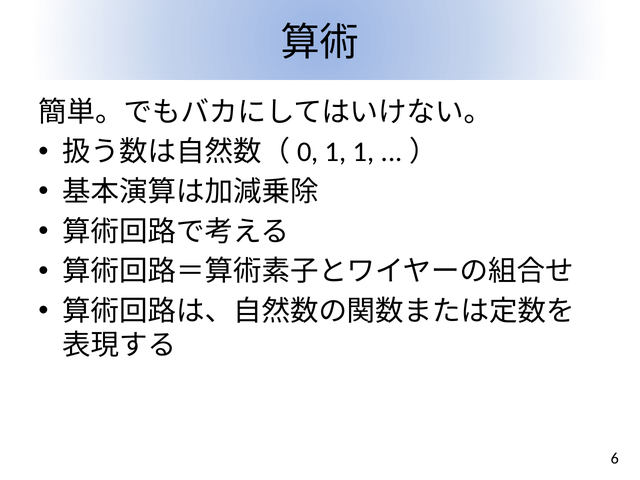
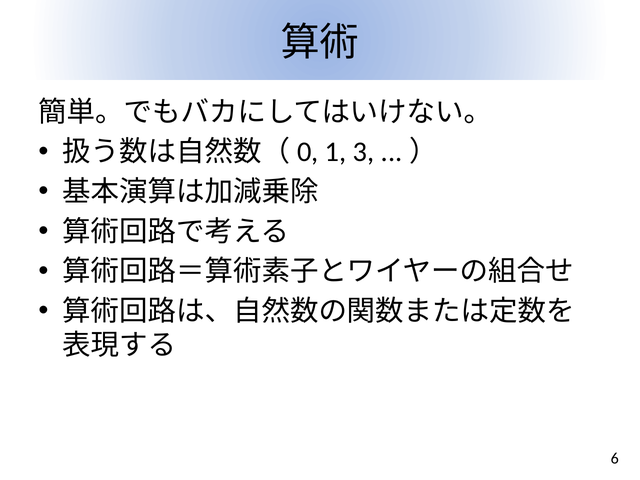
1 1: 1 -> 3
